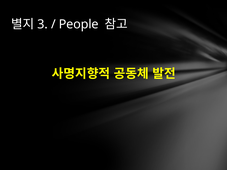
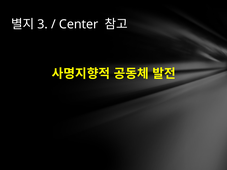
People: People -> Center
